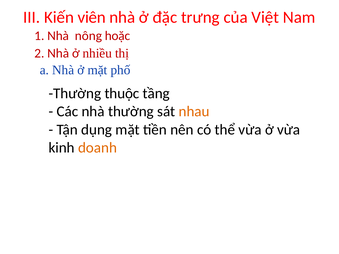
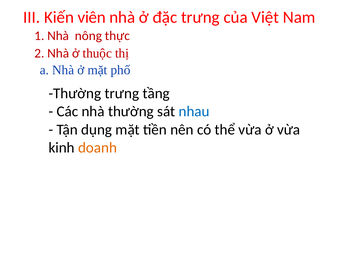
hoặc: hoặc -> thực
nhiều: nhiều -> thuộc
Thường thuộc: thuộc -> trưng
nhau colour: orange -> blue
